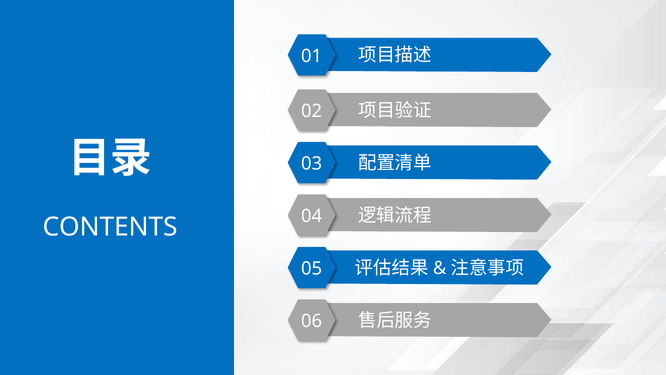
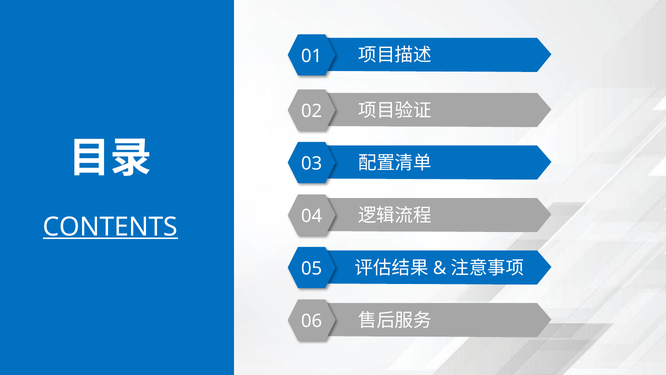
CONTENTS underline: none -> present
